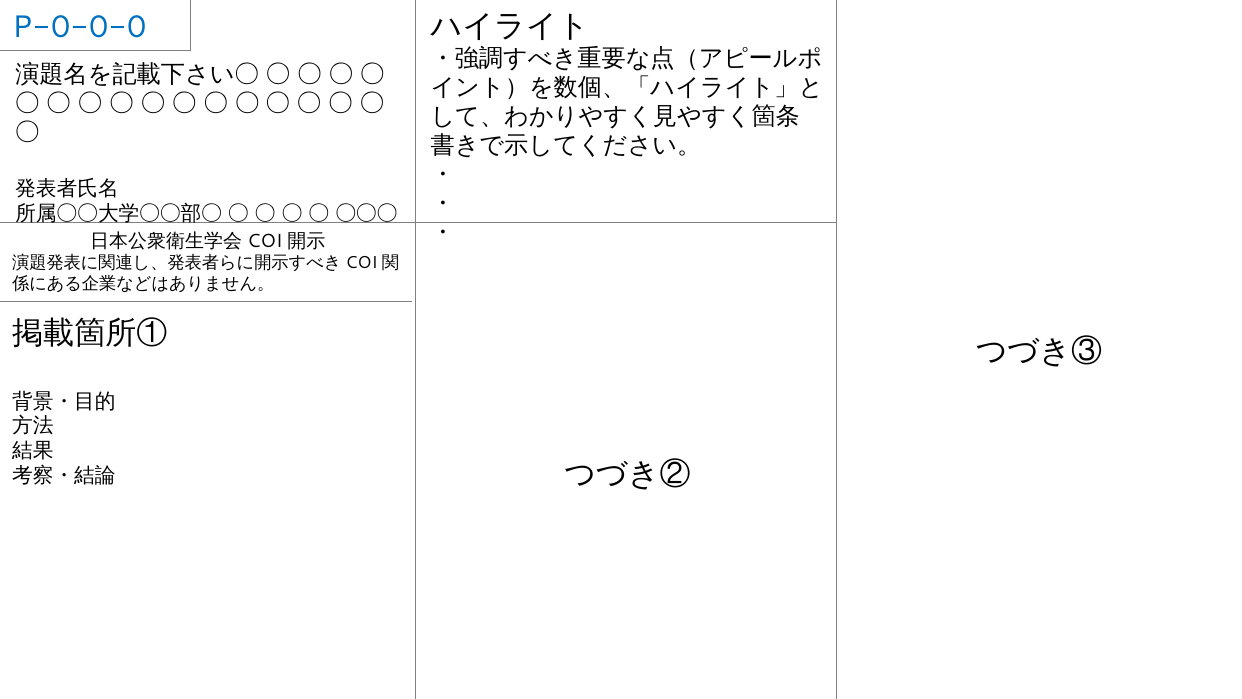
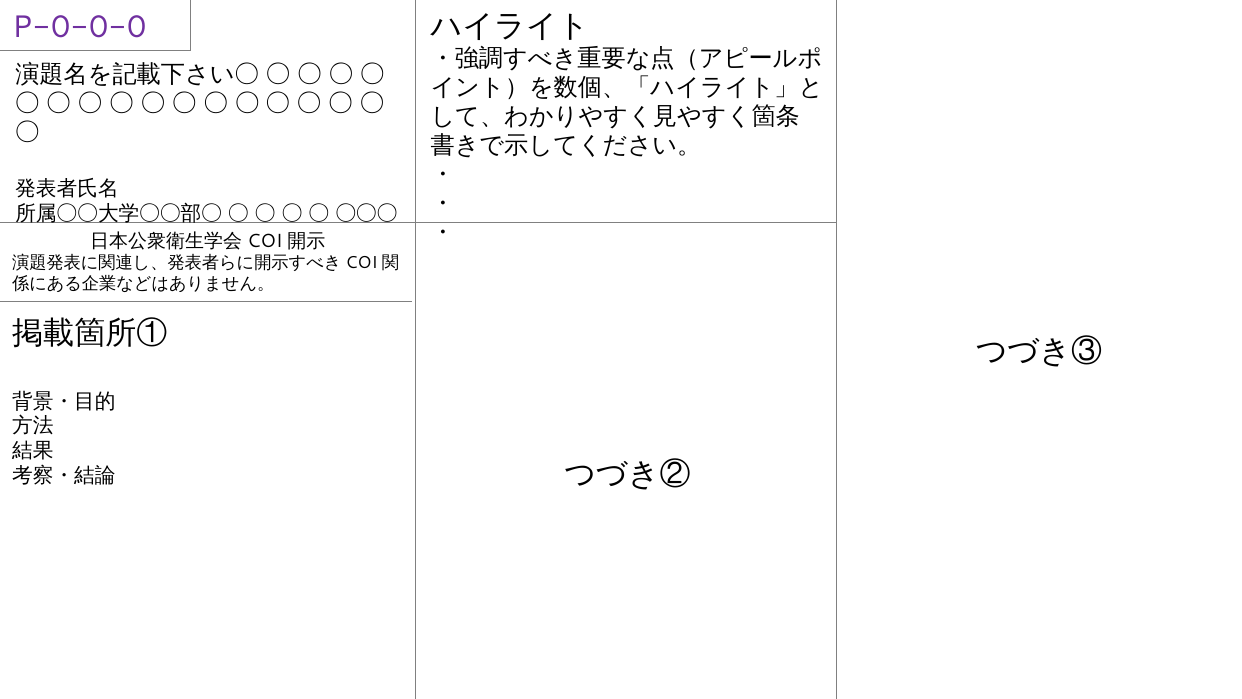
P-0-0-0 colour: blue -> purple
